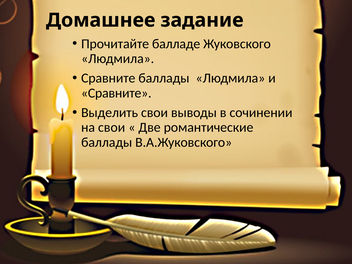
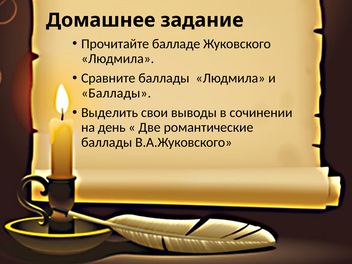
Сравните at (116, 93): Сравните -> Баллады
на свои: свои -> день
